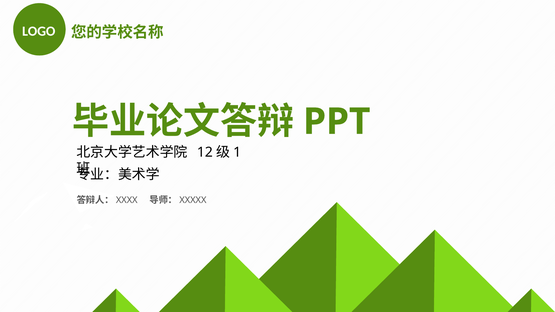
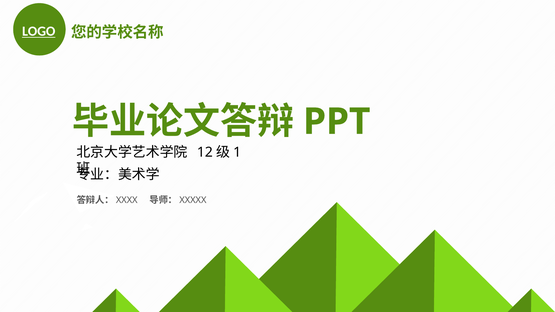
LOGO underline: none -> present
